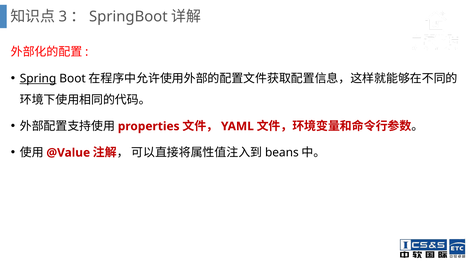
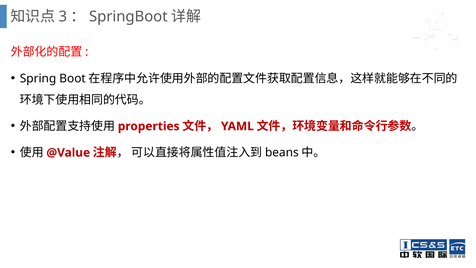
Spring underline: present -> none
